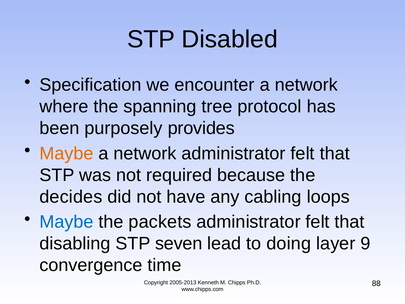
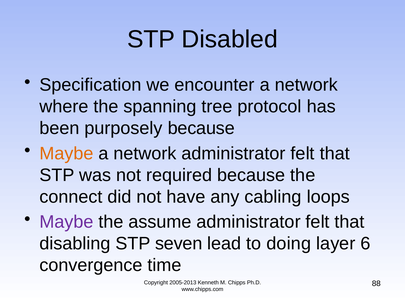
purposely provides: provides -> because
decides: decides -> connect
Maybe at (67, 222) colour: blue -> purple
packets: packets -> assume
9: 9 -> 6
